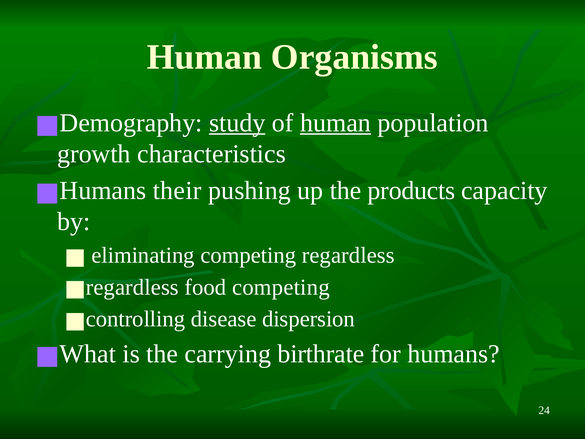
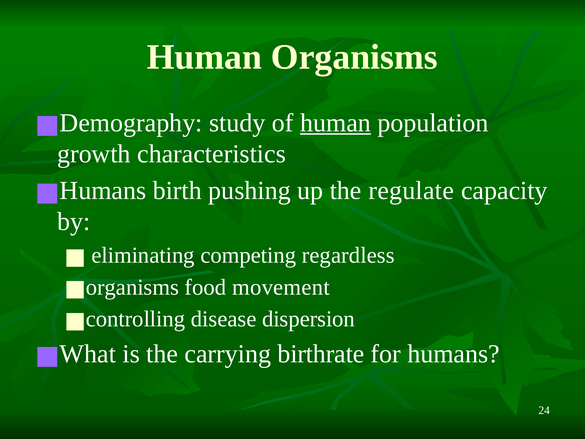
study underline: present -> none
their: their -> birth
products: products -> regulate
regardless at (132, 287): regardless -> organisms
food competing: competing -> movement
